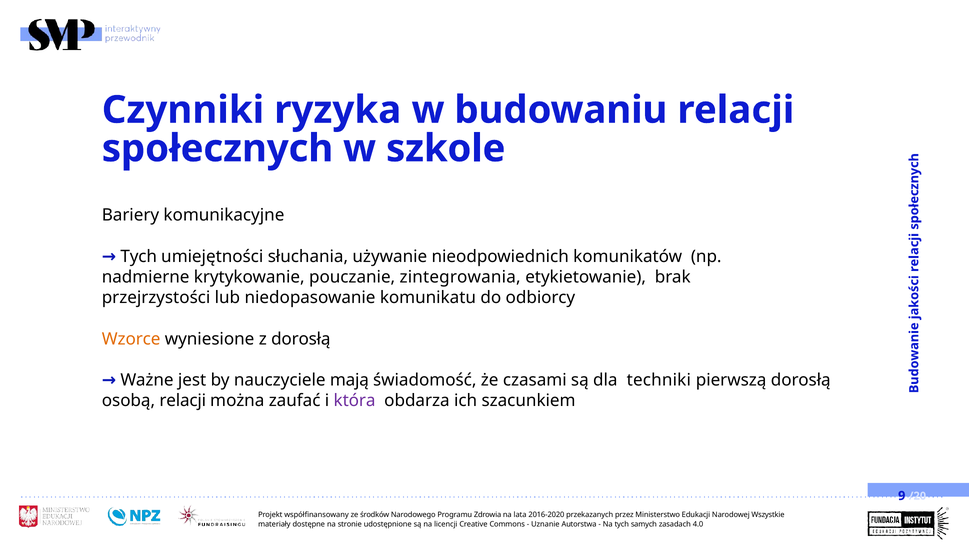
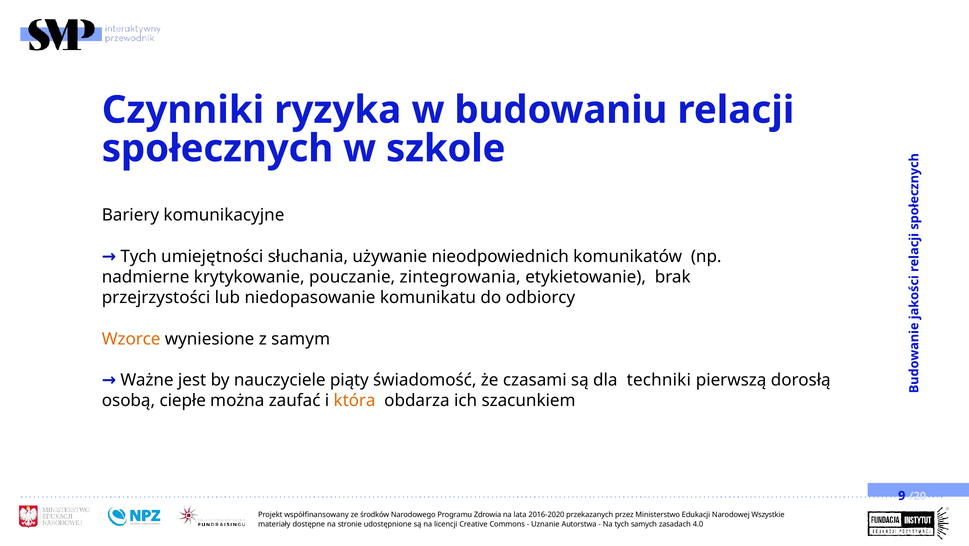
z dorosłą: dorosłą -> samym
mają: mają -> piąty
osobą relacji: relacji -> ciepłe
która colour: purple -> orange
